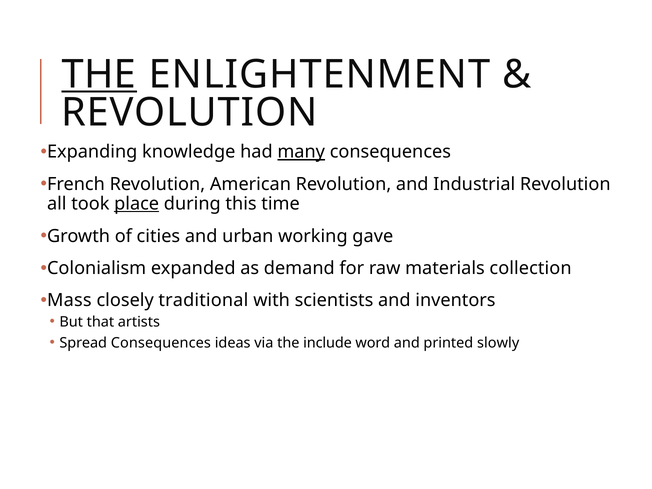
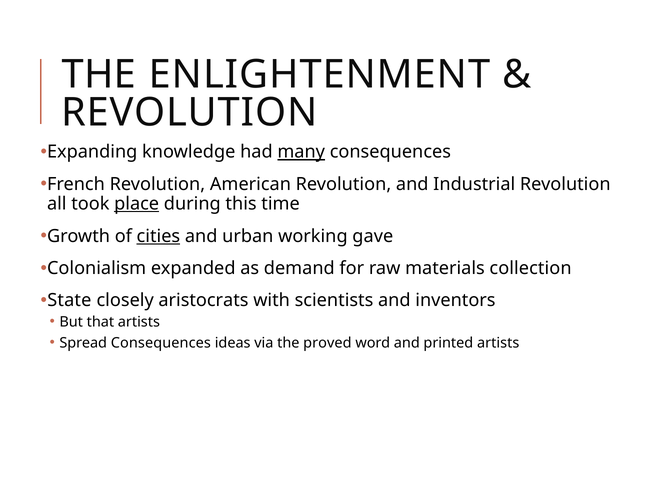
THE at (99, 74) underline: present -> none
cities underline: none -> present
Mass: Mass -> State
traditional: traditional -> aristocrats
include: include -> proved
printed slowly: slowly -> artists
